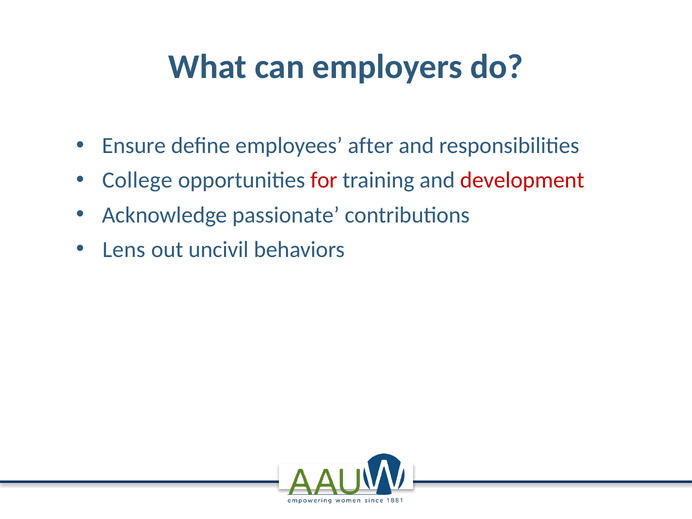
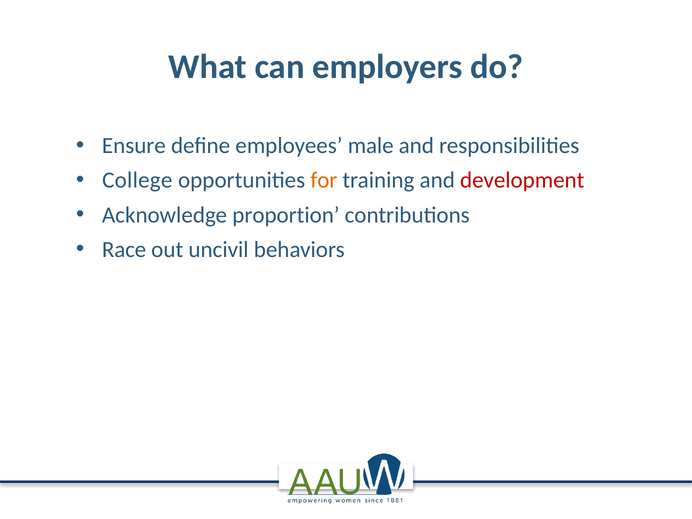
after: after -> male
for colour: red -> orange
passionate: passionate -> proportion
Lens: Lens -> Race
